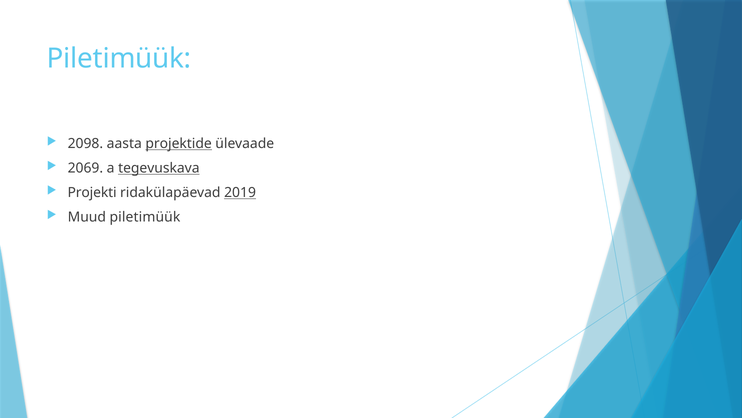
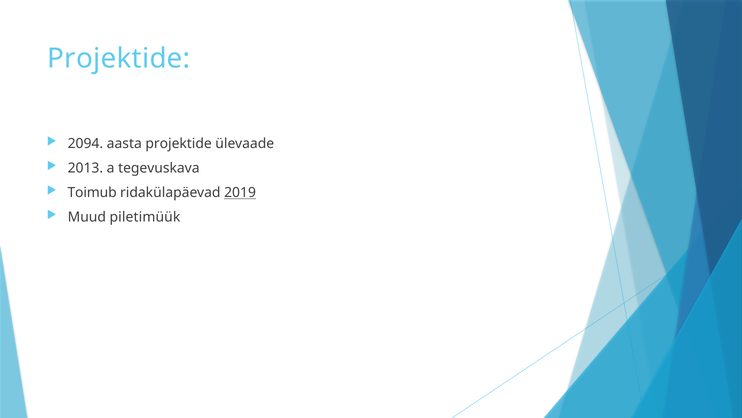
Piletimüük at (119, 59): Piletimüük -> Projektide
2098: 2098 -> 2094
projektide at (179, 144) underline: present -> none
2069: 2069 -> 2013
tegevuskava underline: present -> none
Projekti: Projekti -> Toimub
